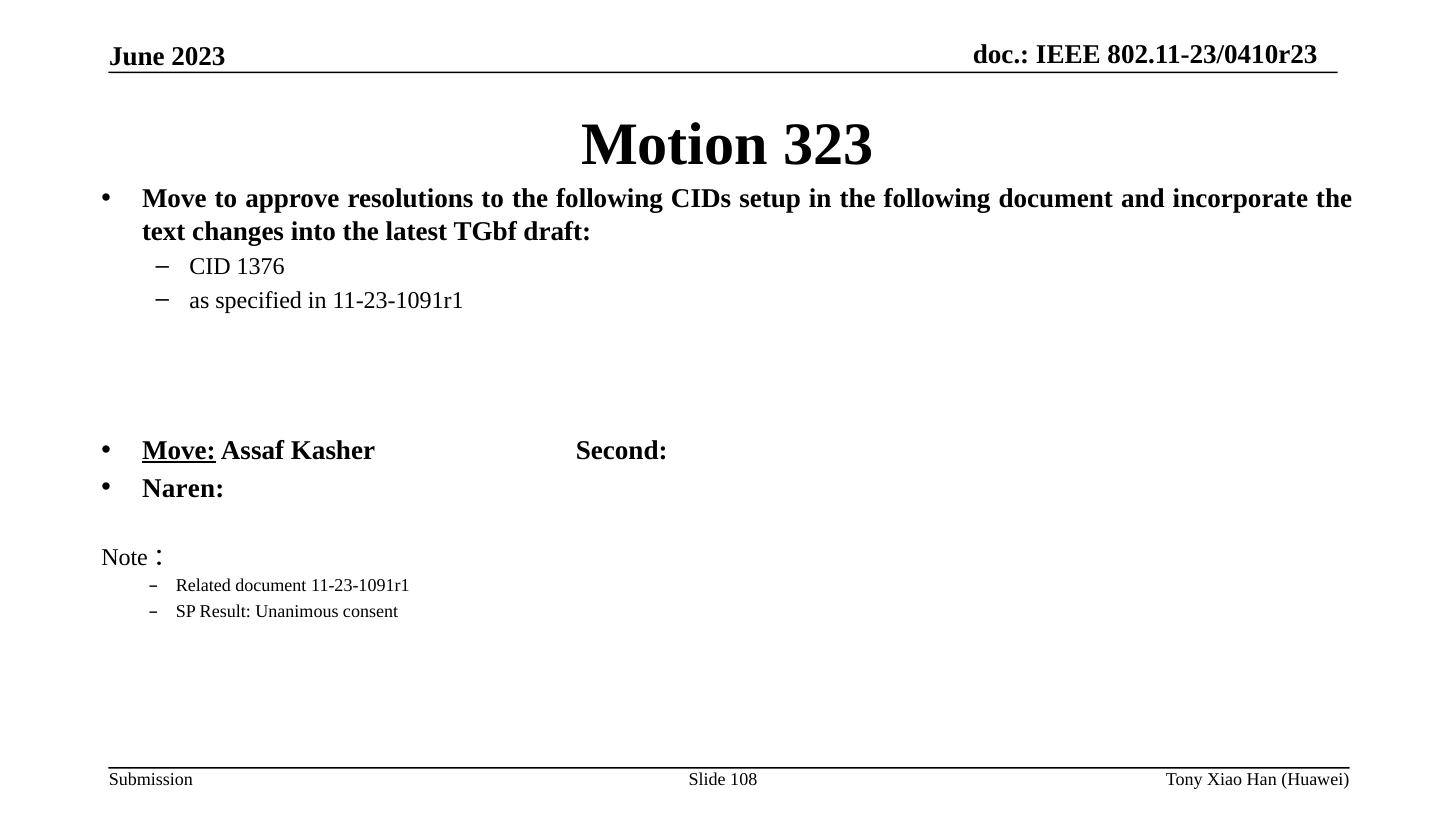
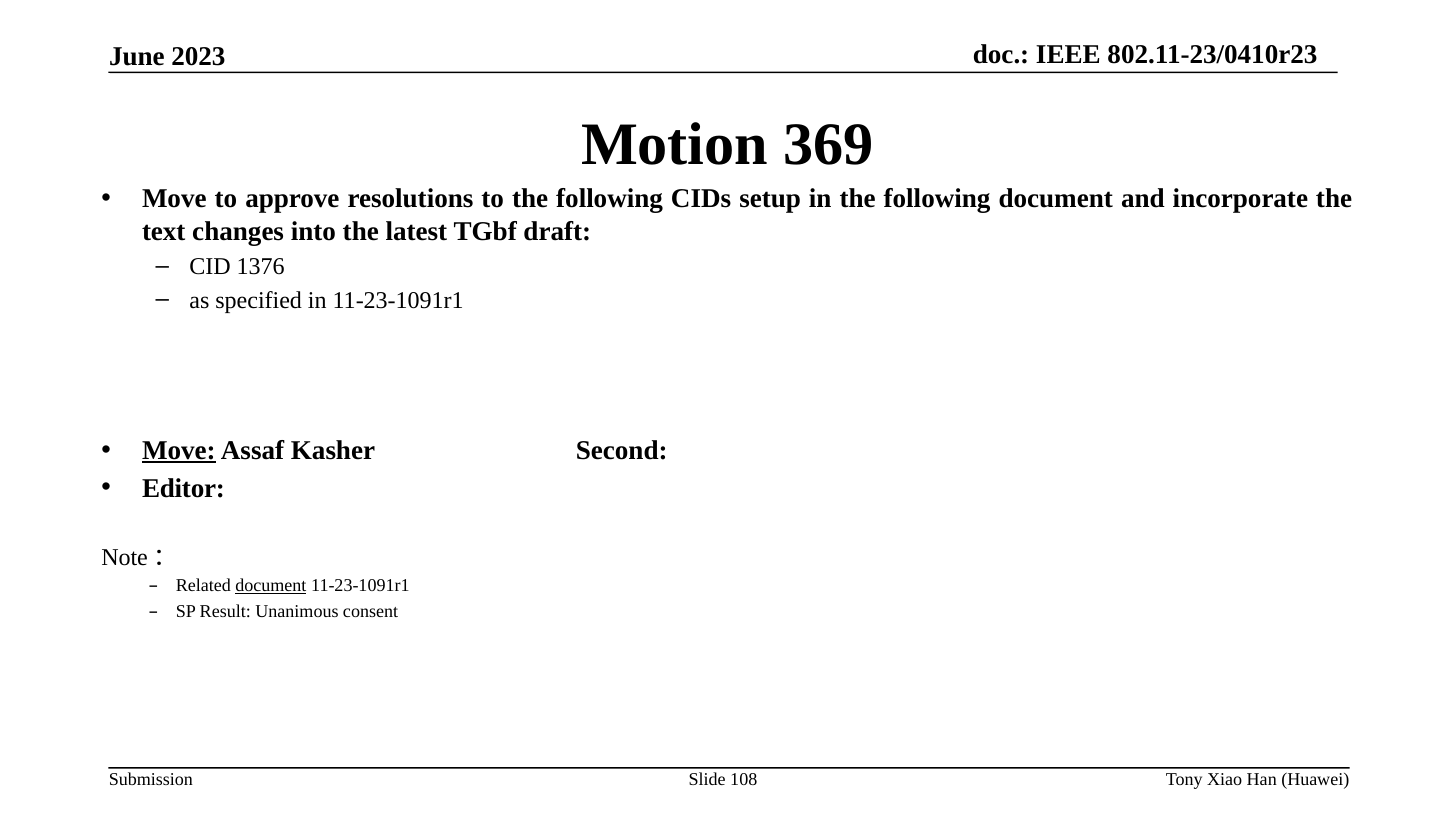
323: 323 -> 369
Naren: Naren -> Editor
document at (271, 586) underline: none -> present
